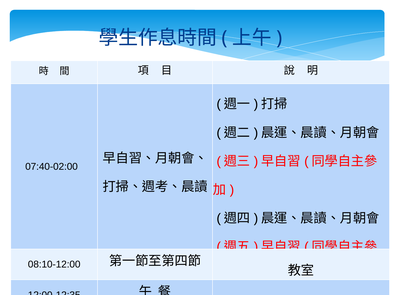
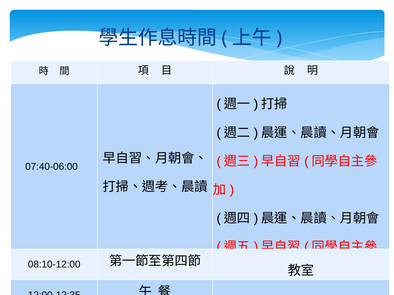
07:40-02:00: 07:40-02:00 -> 07:40-06:00
